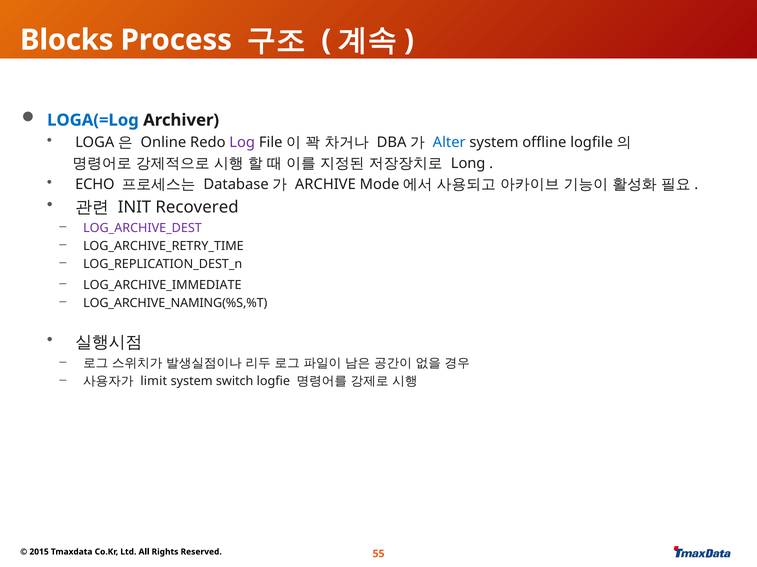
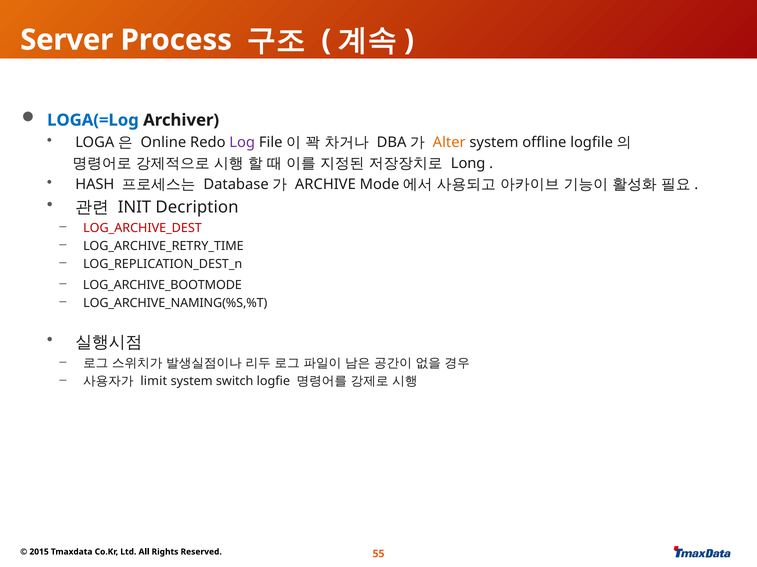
Blocks: Blocks -> Server
Alter colour: blue -> orange
ECHO: ECHO -> HASH
Recovered: Recovered -> Decription
LOG_ARCHIVE_DEST colour: purple -> red
LOG_ARCHIVE_IMMEDIATE: LOG_ARCHIVE_IMMEDIATE -> LOG_ARCHIVE_BOOTMODE
